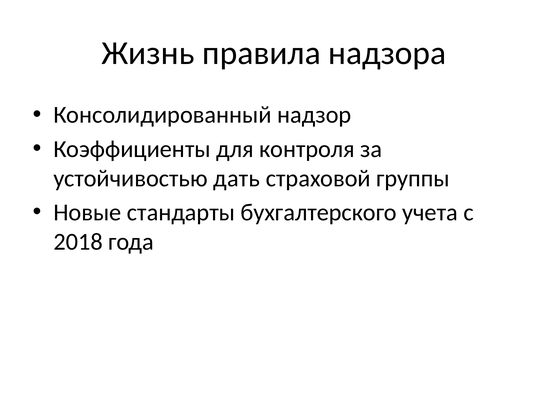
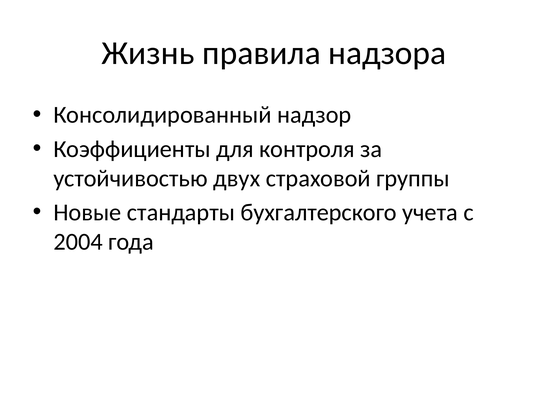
дать: дать -> двух
2018: 2018 -> 2004
